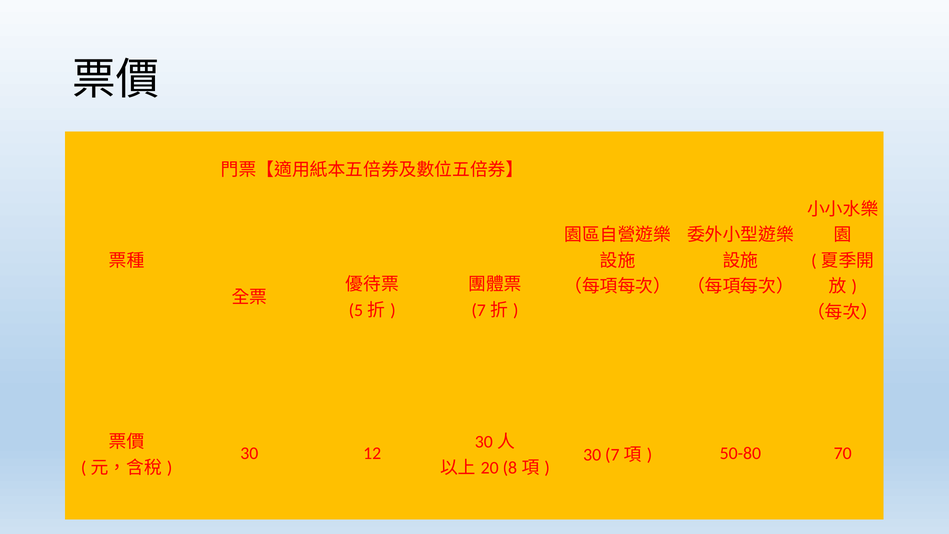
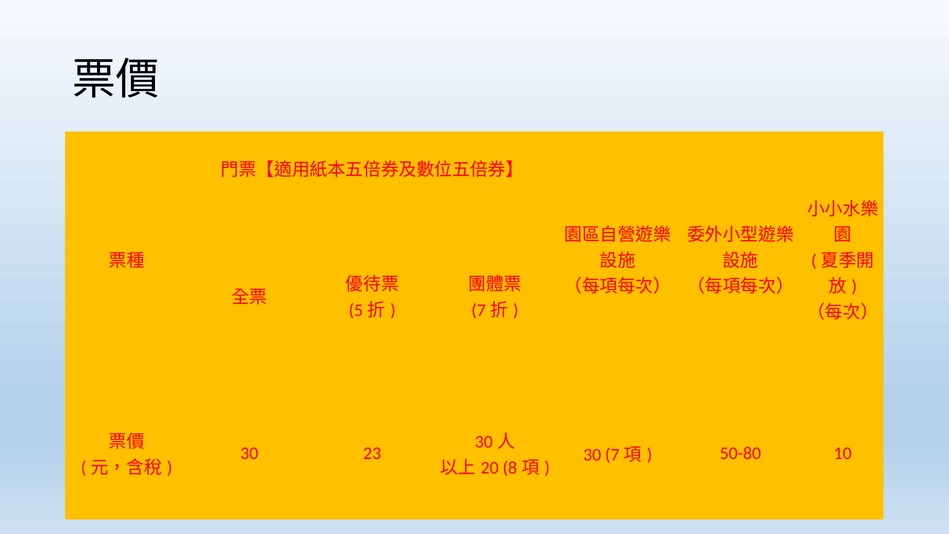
12: 12 -> 23
70: 70 -> 10
